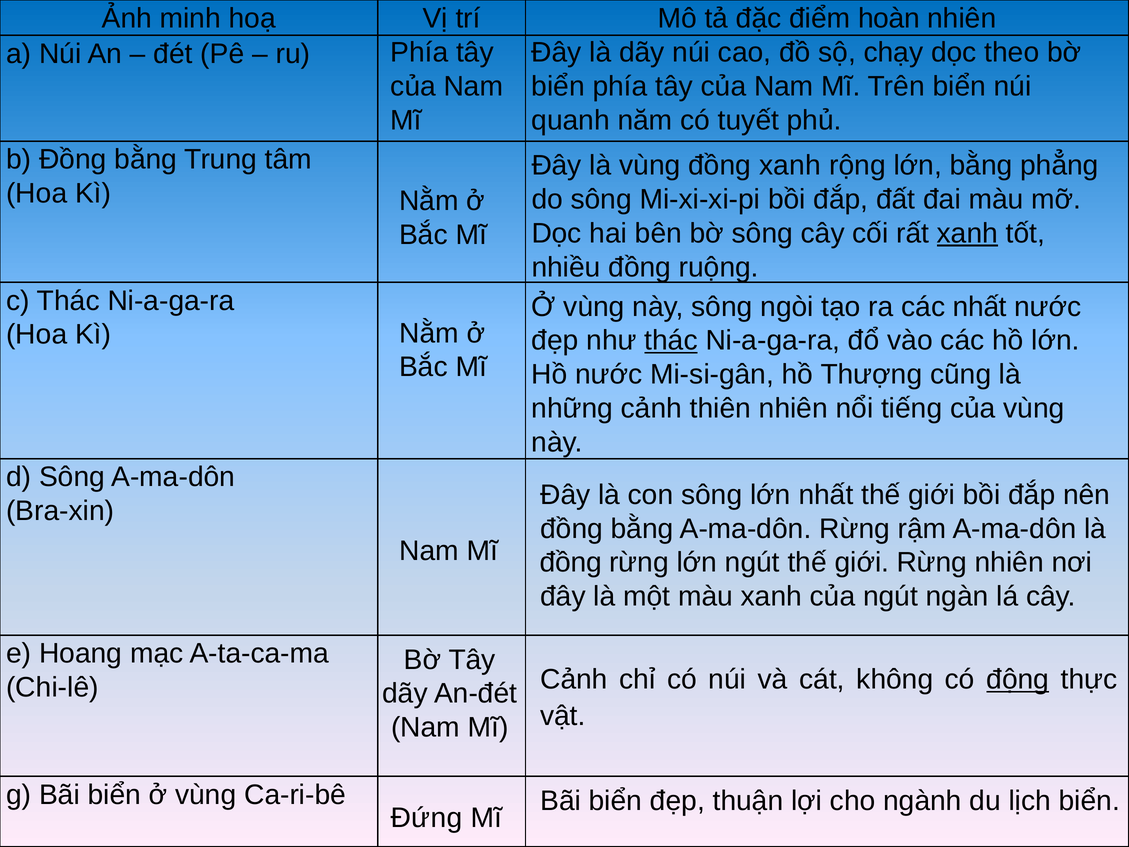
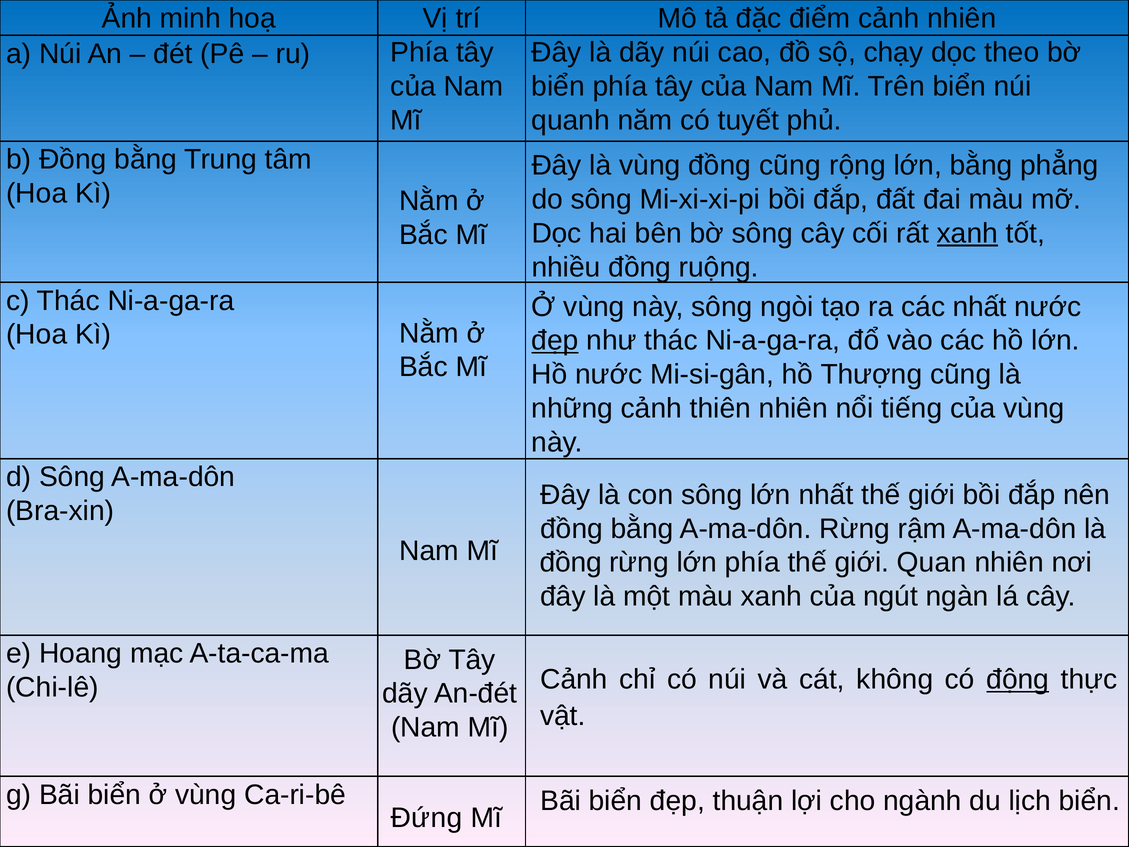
điểm hoàn: hoàn -> cảnh
đồng xanh: xanh -> cũng
đẹp at (555, 341) underline: none -> present
thác at (671, 341) underline: present -> none
lớn ngút: ngút -> phía
giới Rừng: Rừng -> Quan
